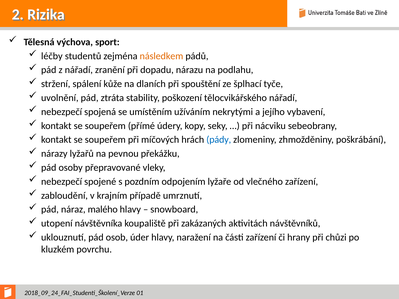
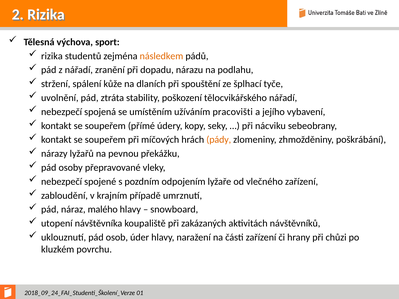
léčby at (52, 56): léčby -> rizika
nekrytými: nekrytými -> pracovišti
pády colour: blue -> orange
